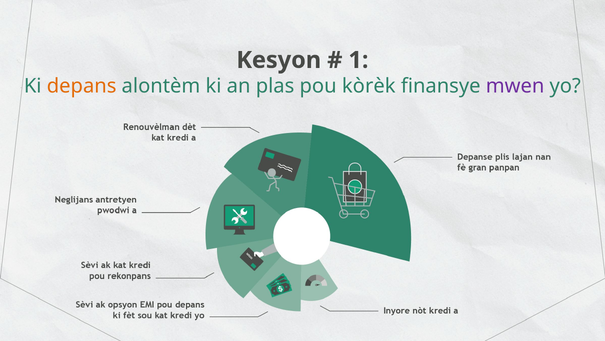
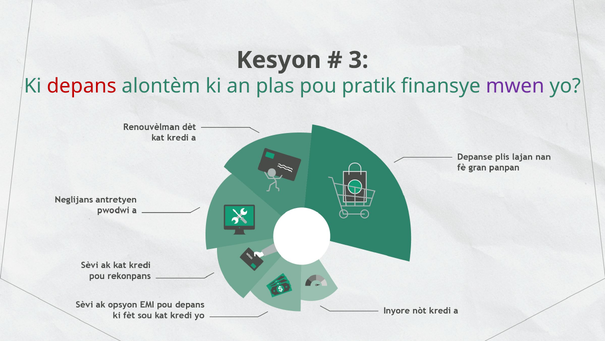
1: 1 -> 3
depans colour: orange -> red
kòrèk: kòrèk -> pratik
